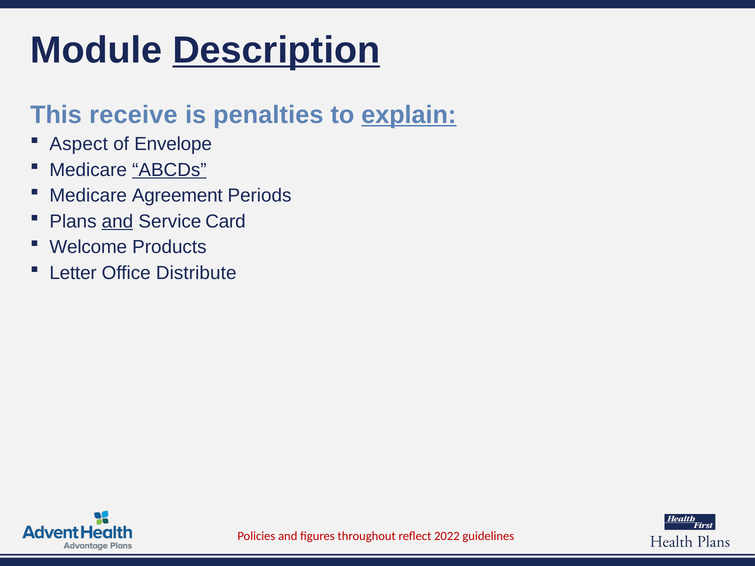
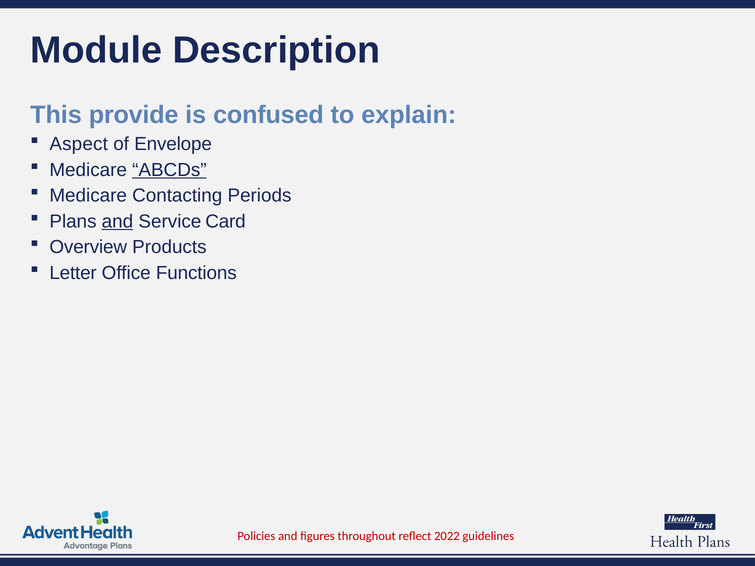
Description underline: present -> none
receive: receive -> provide
penalties: penalties -> confused
explain underline: present -> none
Agreement: Agreement -> Contacting
Welcome: Welcome -> Overview
Distribute: Distribute -> Functions
